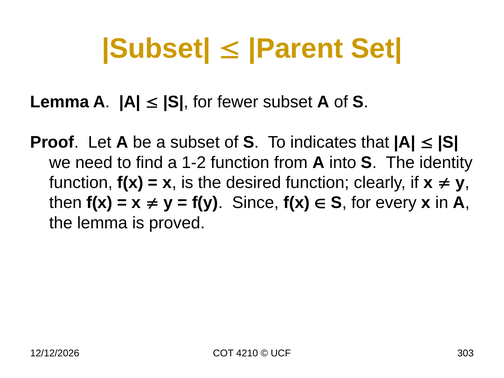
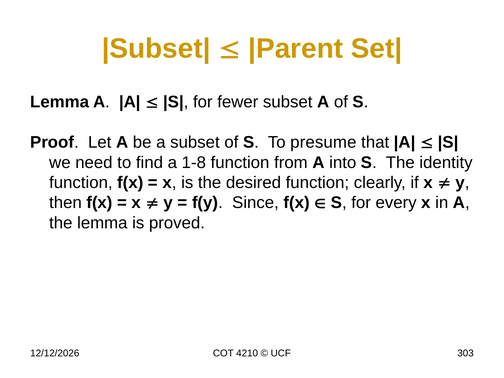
indicates: indicates -> presume
1-2: 1-2 -> 1-8
